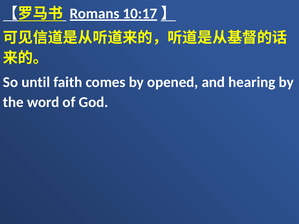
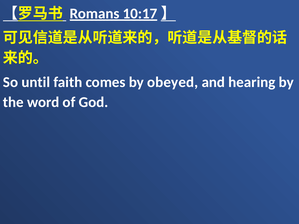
opened: opened -> obeyed
